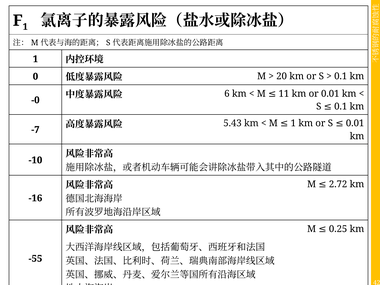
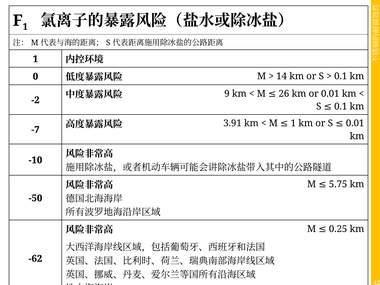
20: 20 -> 14
6: 6 -> 9
11: 11 -> 26
-0: -0 -> -2
5.43: 5.43 -> 3.91
2.72: 2.72 -> 5.75
-16: -16 -> -50
-55: -55 -> -62
